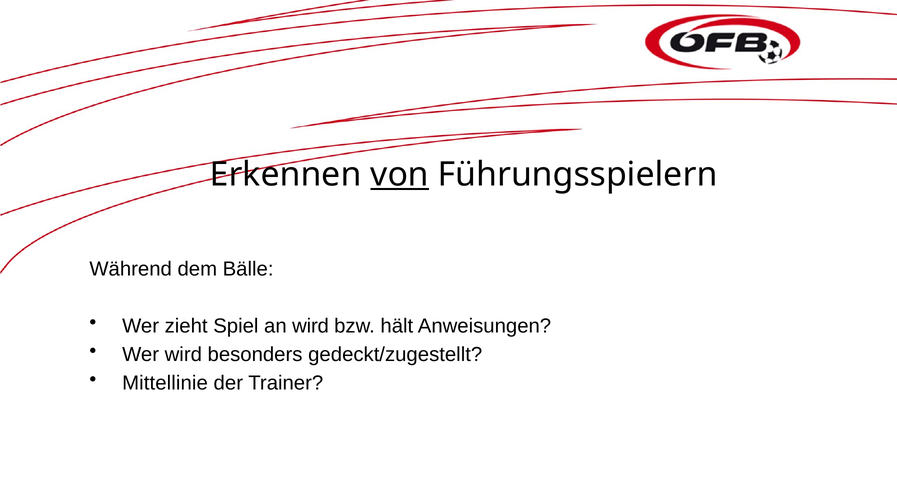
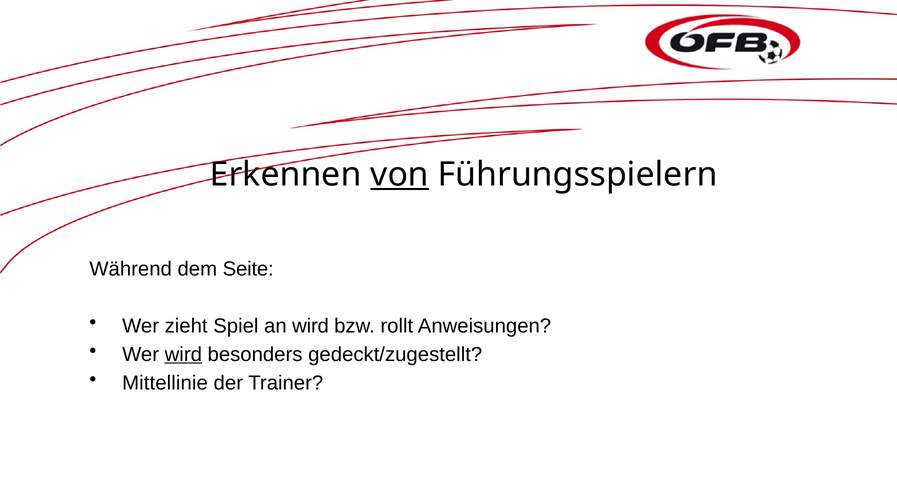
Bälle: Bälle -> Seite
hält: hält -> rollt
wird at (183, 355) underline: none -> present
